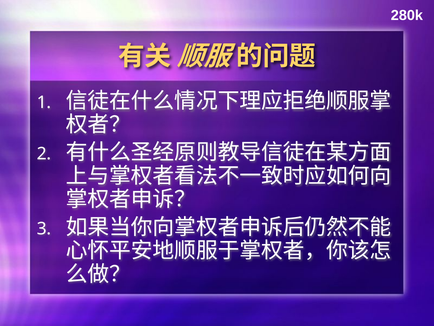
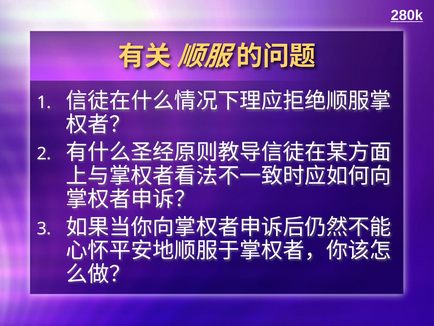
280k underline: none -> present
